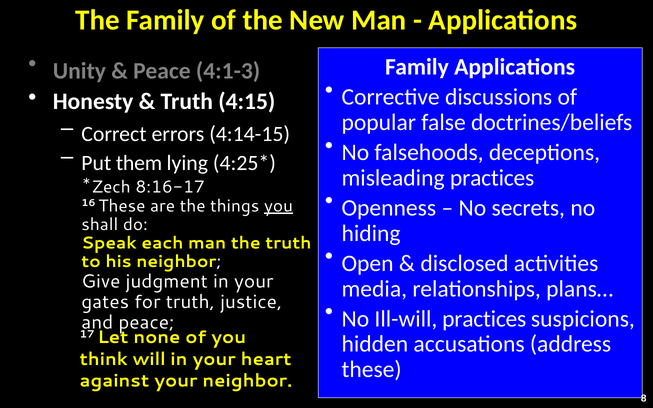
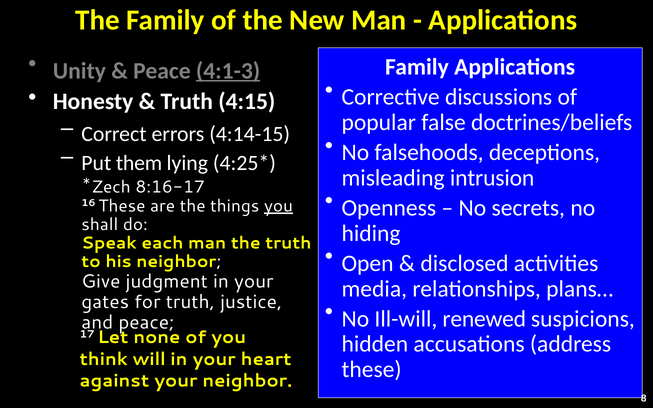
4:1-3 underline: none -> present
misleading practices: practices -> intrusion
Ill-will practices: practices -> renewed
